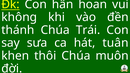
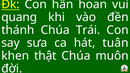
không: không -> quang
thôi: thôi -> thật
